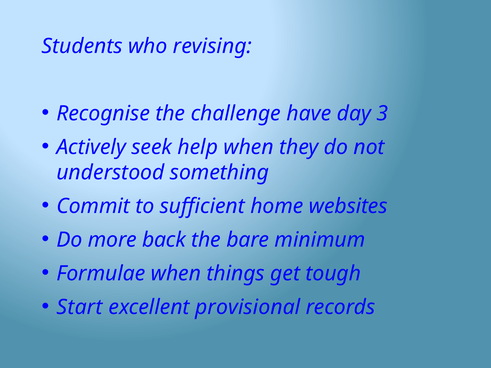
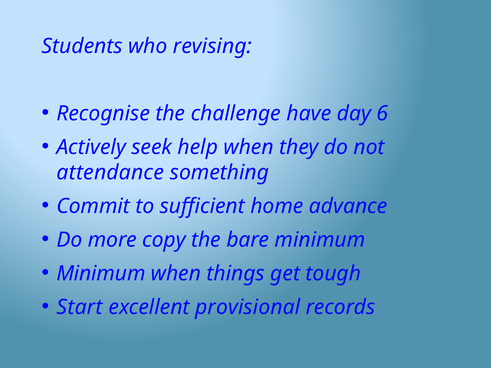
3: 3 -> 6
understood: understood -> attendance
websites: websites -> advance
back: back -> copy
Formulae at (101, 274): Formulae -> Minimum
